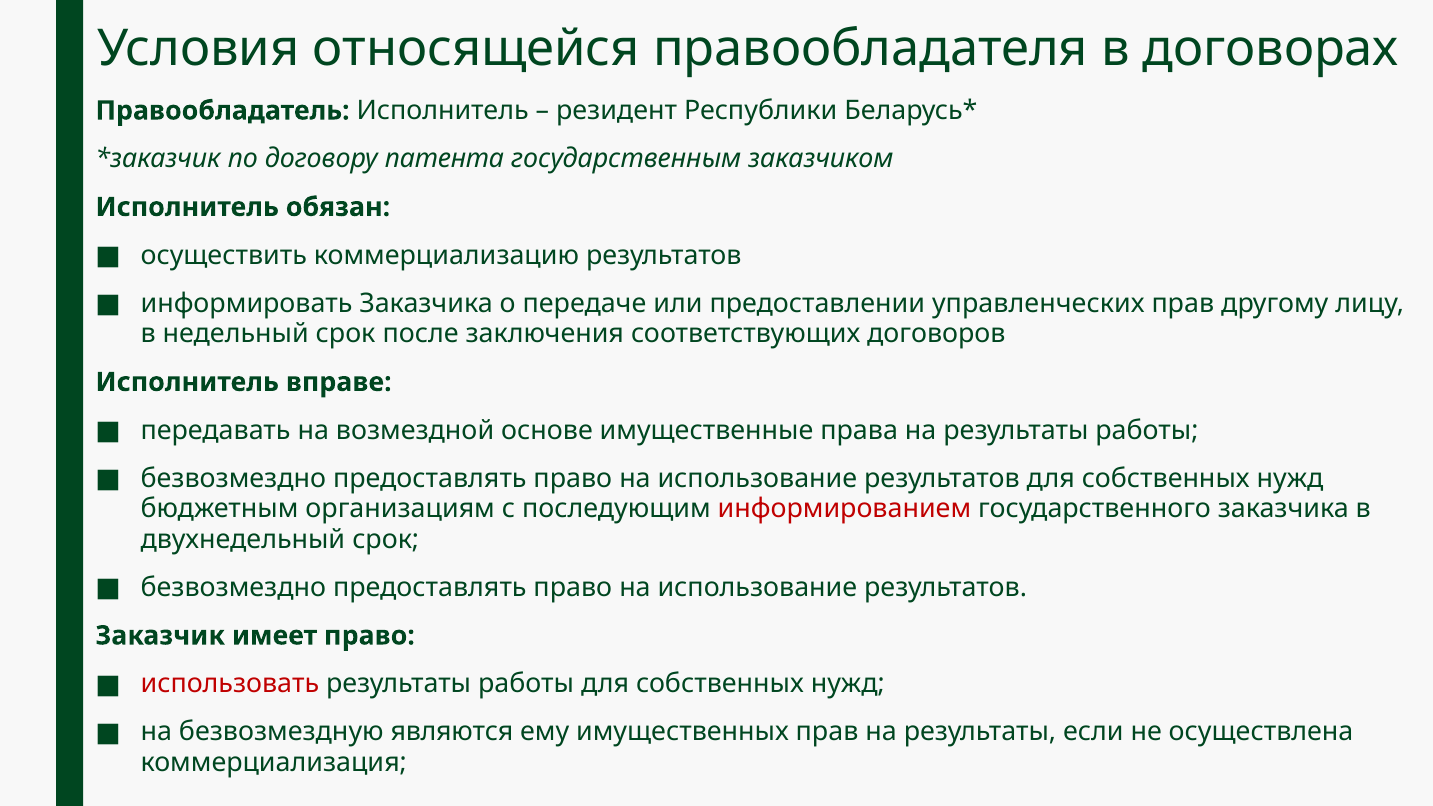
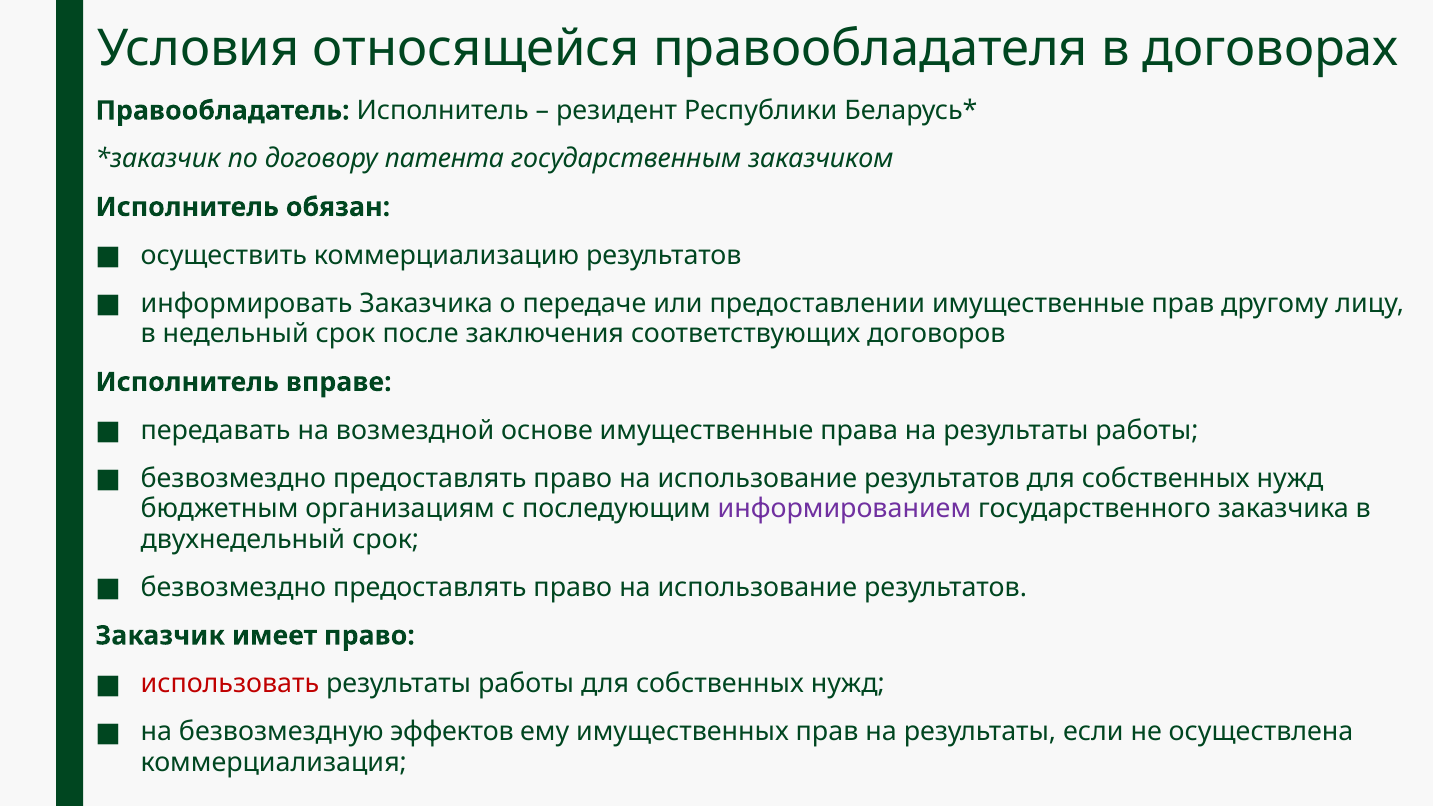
предоставлении управленческих: управленческих -> имущественные
информированием colour: red -> purple
являются: являются -> эффектов
